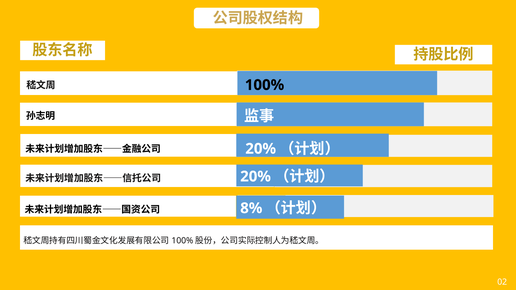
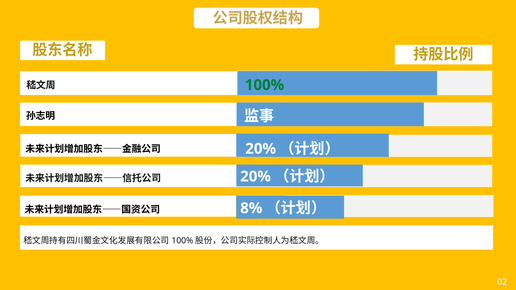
100% colour: black -> green
